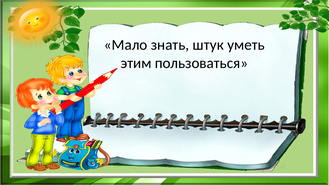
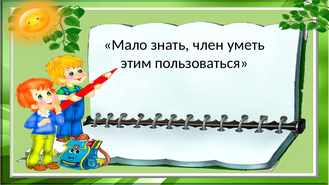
штук: штук -> член
